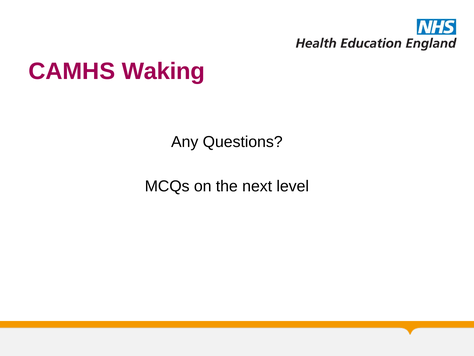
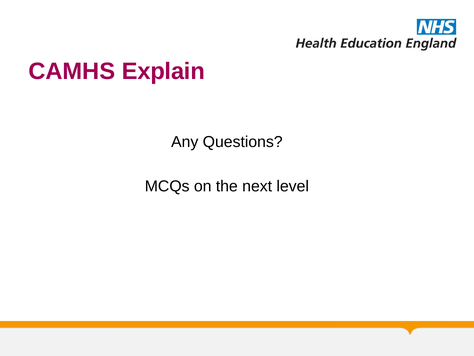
Waking: Waking -> Explain
